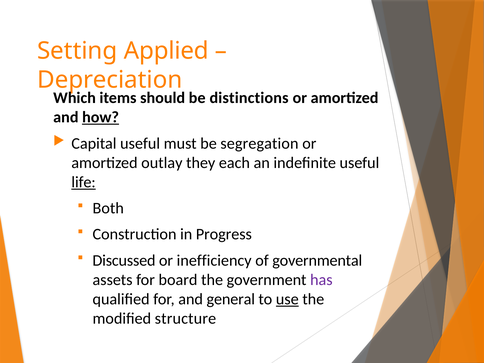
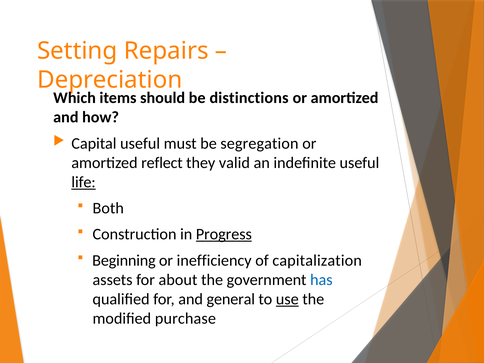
Applied: Applied -> Repairs
how underline: present -> none
outlay: outlay -> reflect
each: each -> valid
Progress underline: none -> present
Discussed: Discussed -> Beginning
governmental: governmental -> capitalization
board: board -> about
has colour: purple -> blue
structure: structure -> purchase
